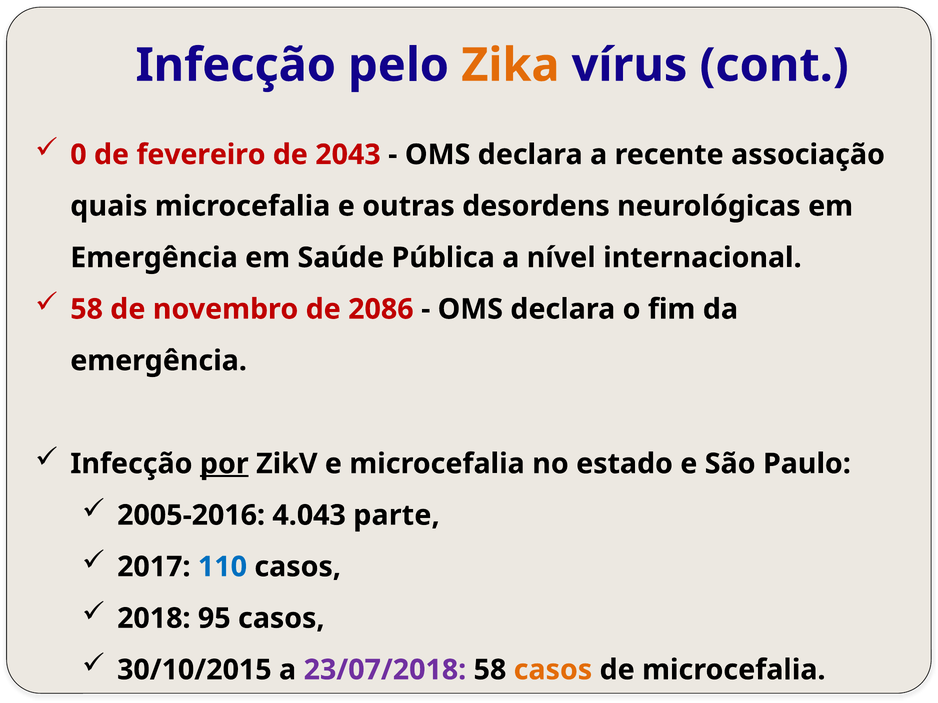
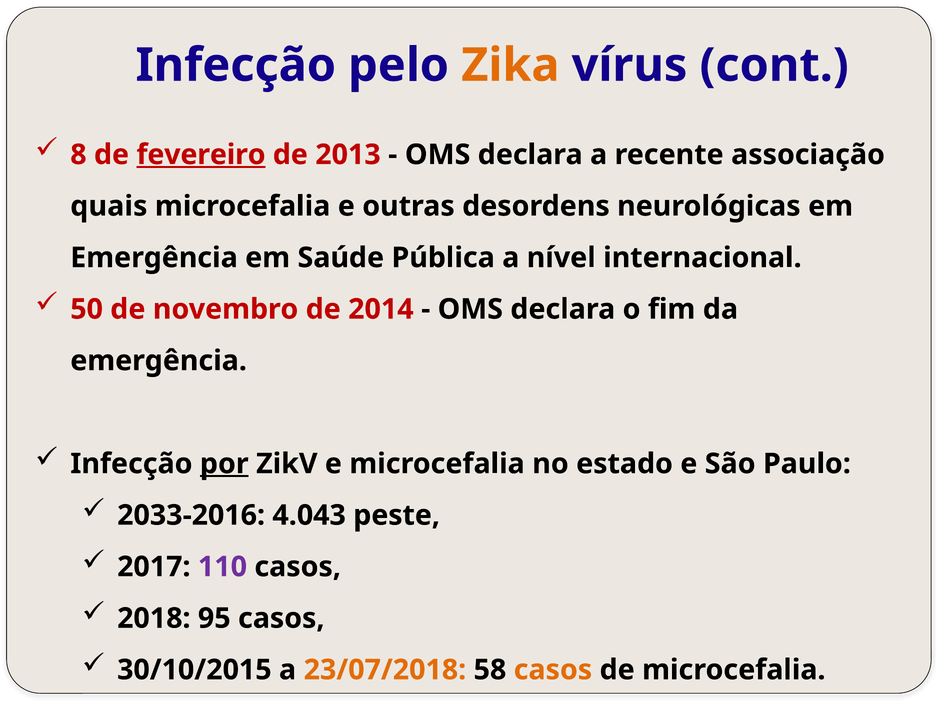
0: 0 -> 8
fevereiro underline: none -> present
2043: 2043 -> 2013
58 at (87, 309): 58 -> 50
2086: 2086 -> 2014
2005-2016: 2005-2016 -> 2033-2016
parte: parte -> peste
110 colour: blue -> purple
23/07/2018 colour: purple -> orange
